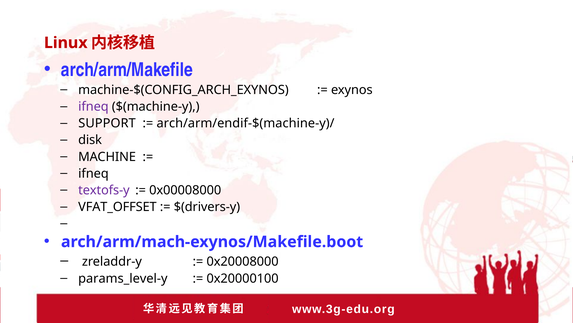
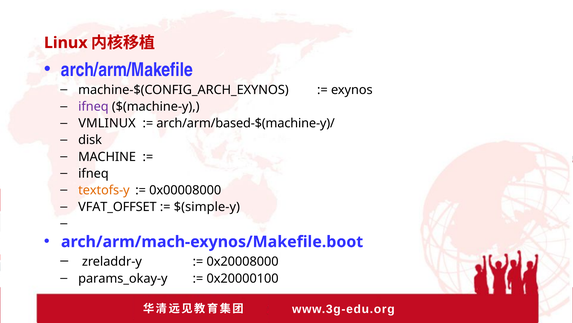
SUPPORT: SUPPORT -> VMLINUX
arch/arm/endif-$(machine-y)/: arch/arm/endif-$(machine-y)/ -> arch/arm/based-$(machine-y)/
textofs-y colour: purple -> orange
$(drivers-y: $(drivers-y -> $(simple-y
params_level-y: params_level-y -> params_okay-y
